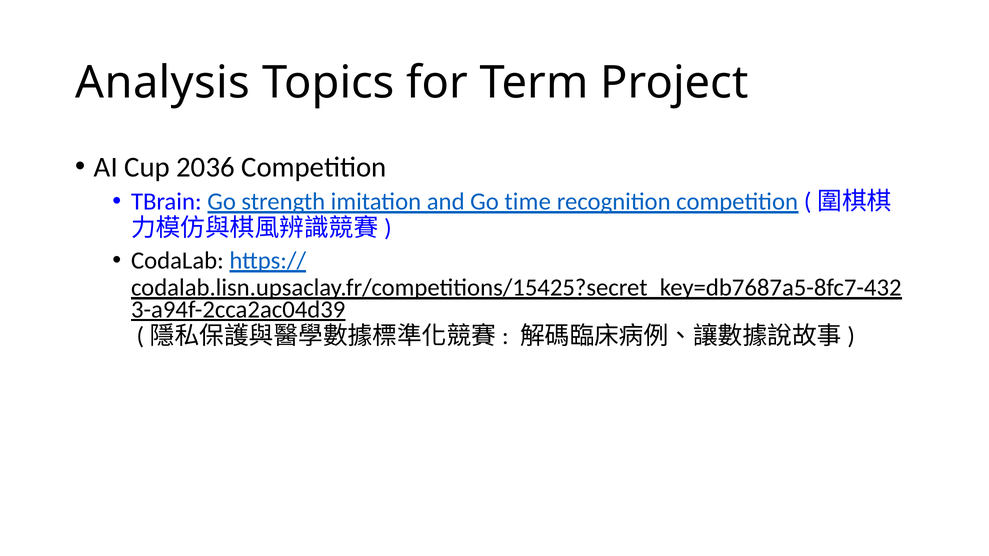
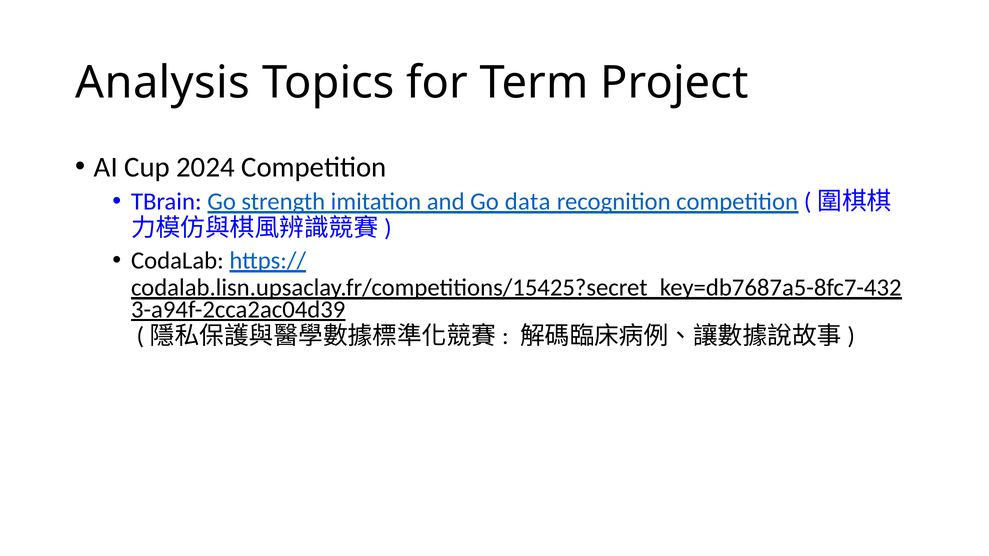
2036: 2036 -> 2024
time: time -> data
